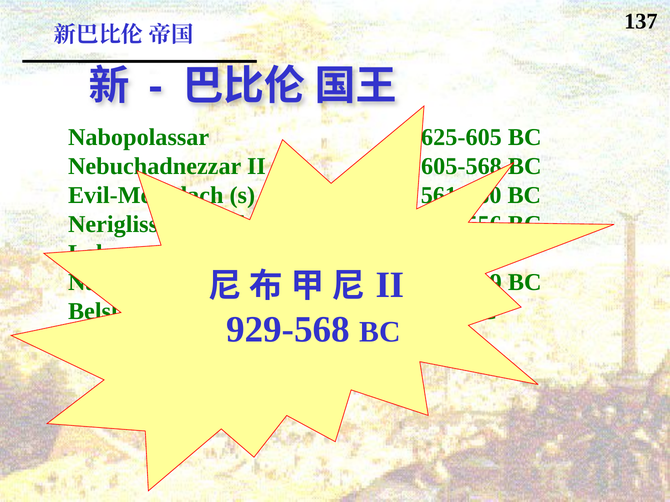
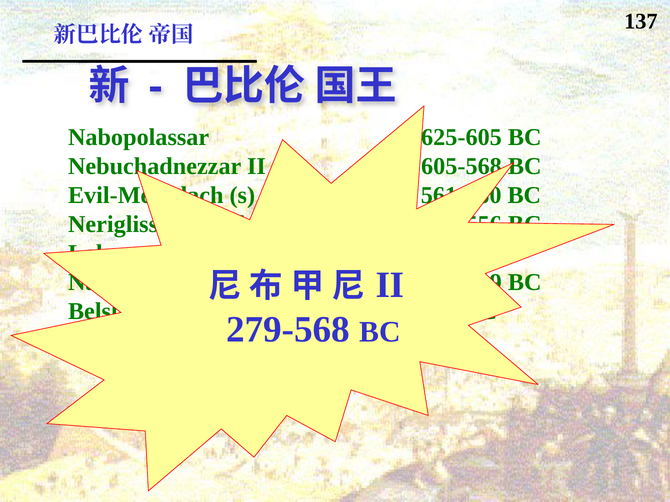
929-568: 929-568 -> 279-568
